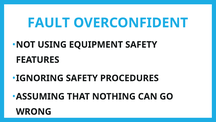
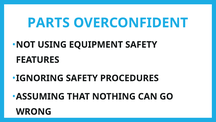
FAULT: FAULT -> PARTS
